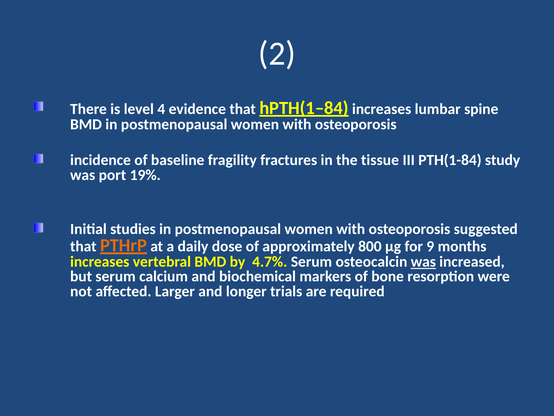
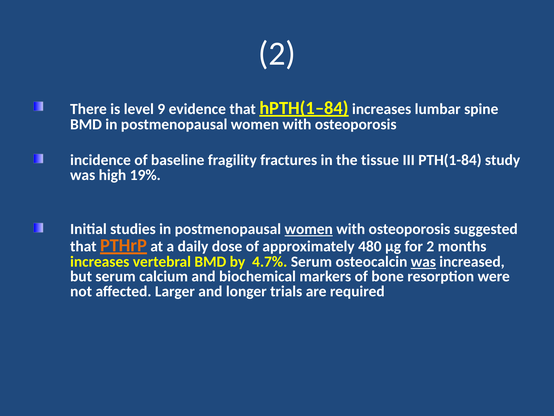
4: 4 -> 9
port: port -> high
women at (309, 229) underline: none -> present
800: 800 -> 480
for 9: 9 -> 2
